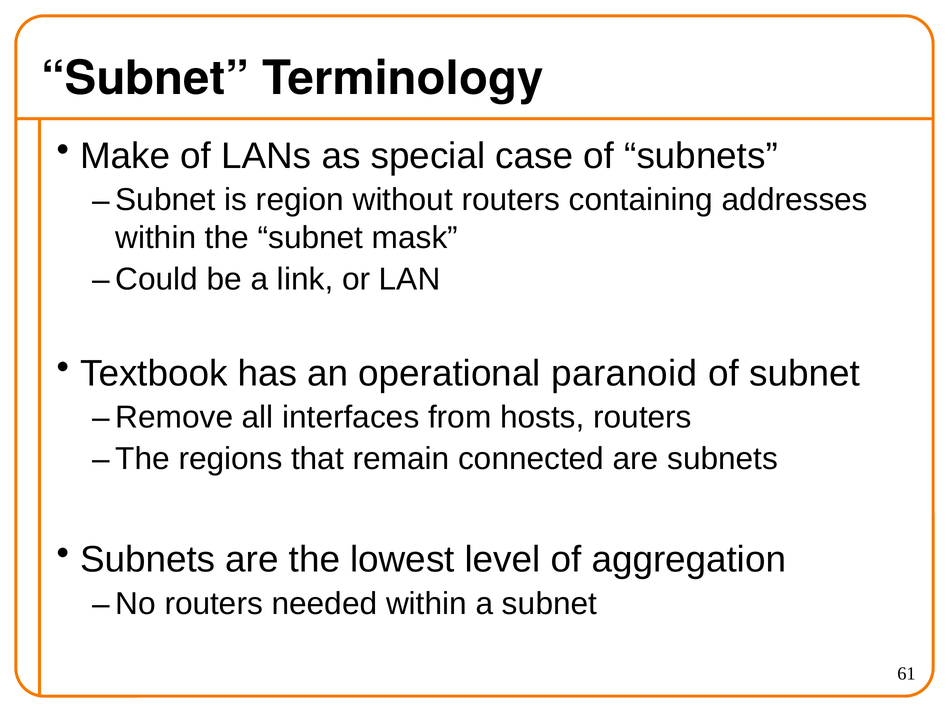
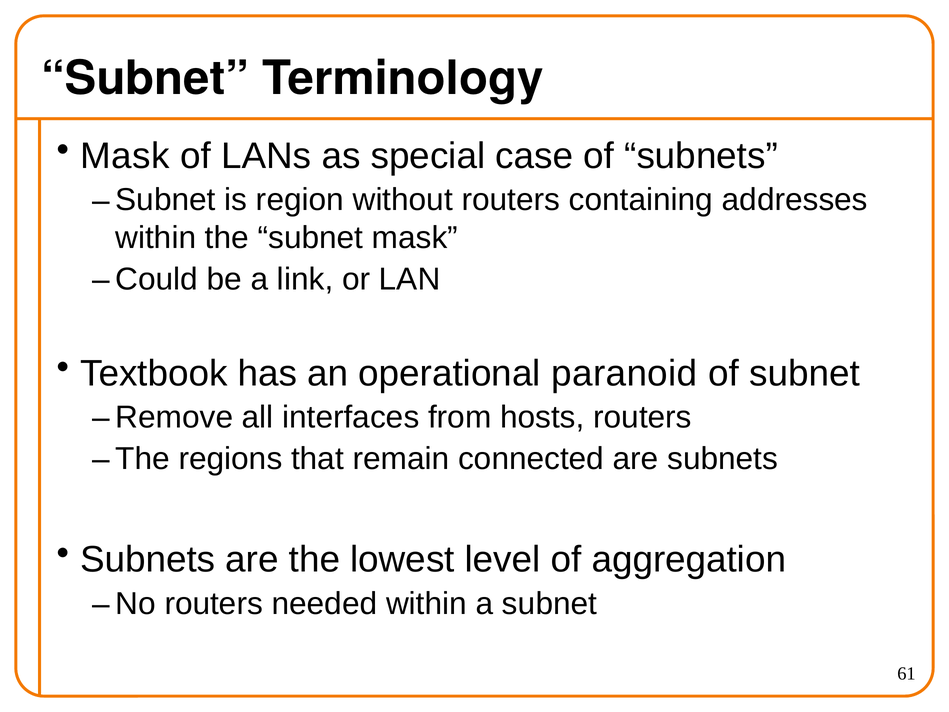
Make at (125, 156): Make -> Mask
